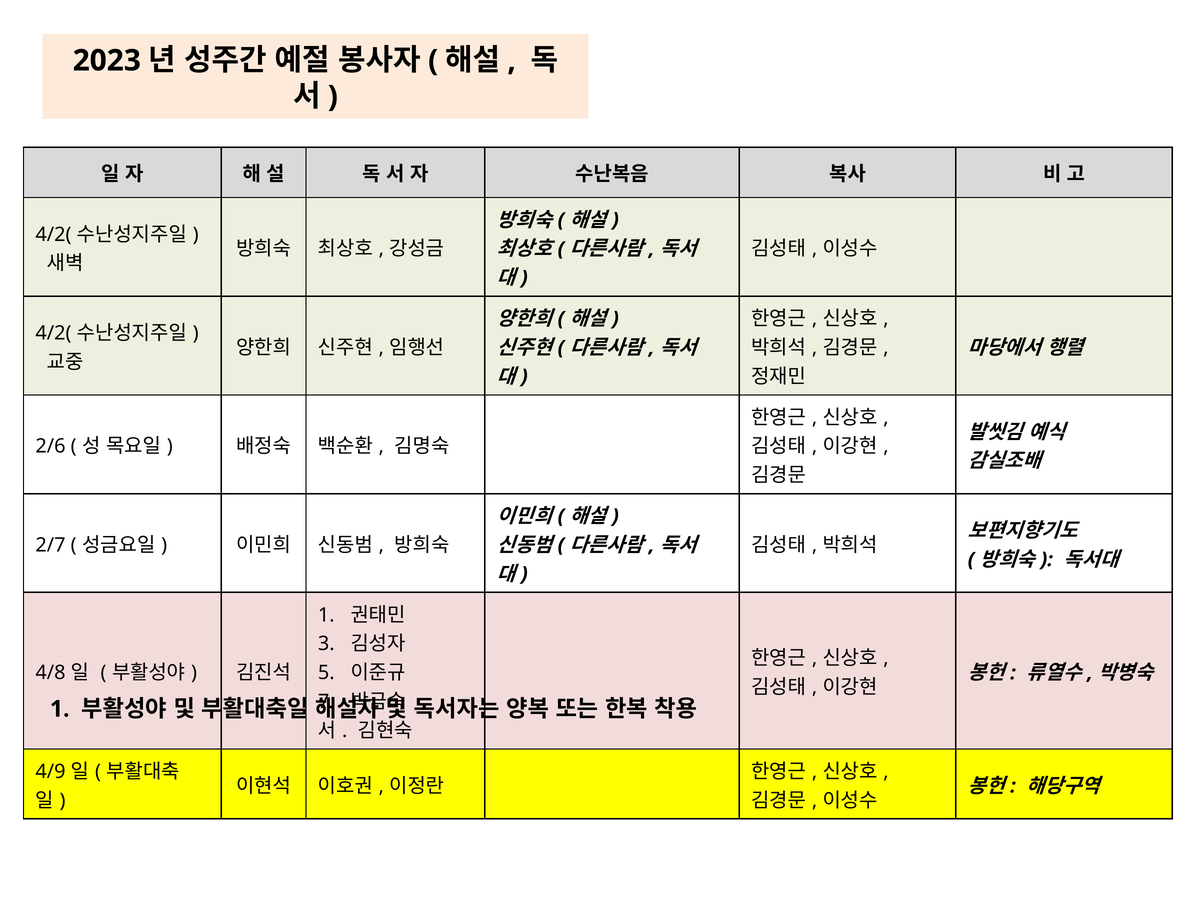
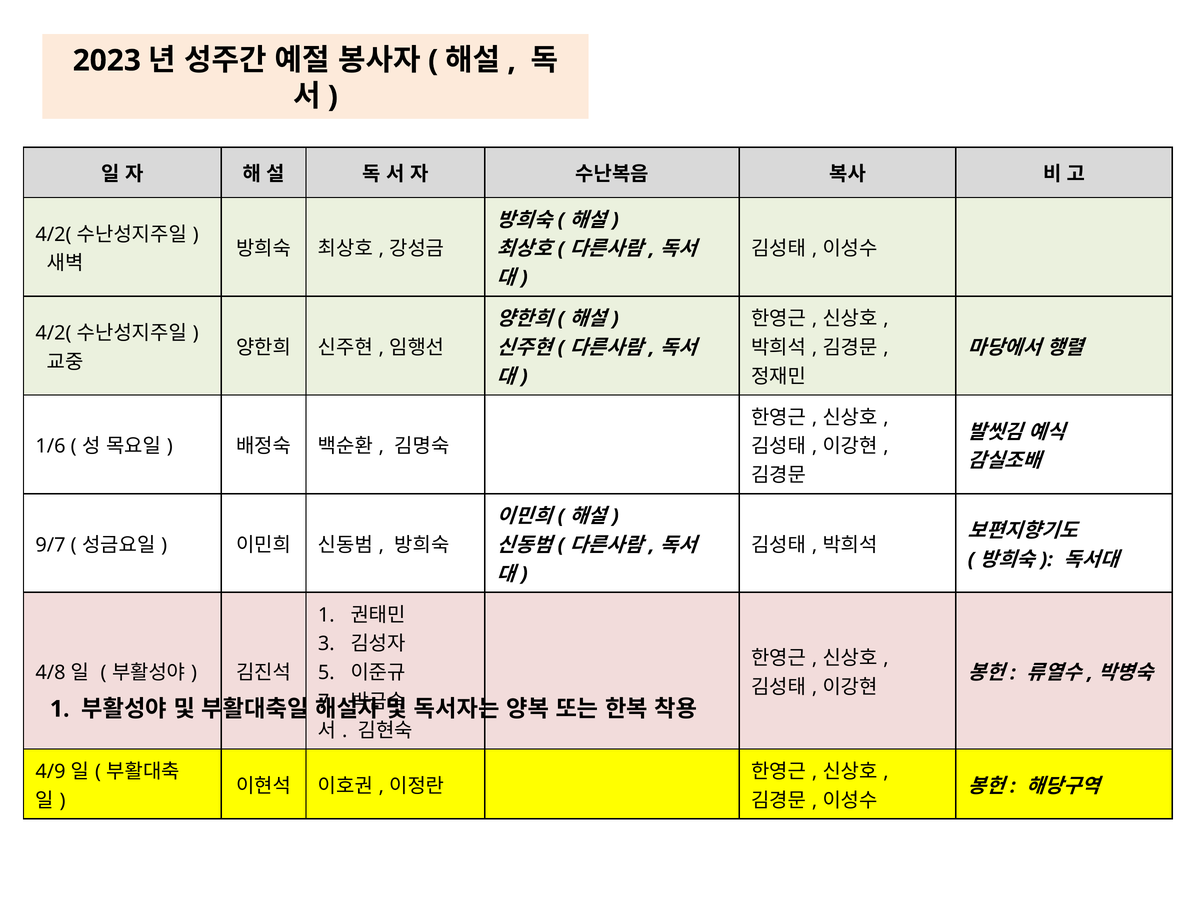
2/6: 2/6 -> 1/6
2/7: 2/7 -> 9/7
